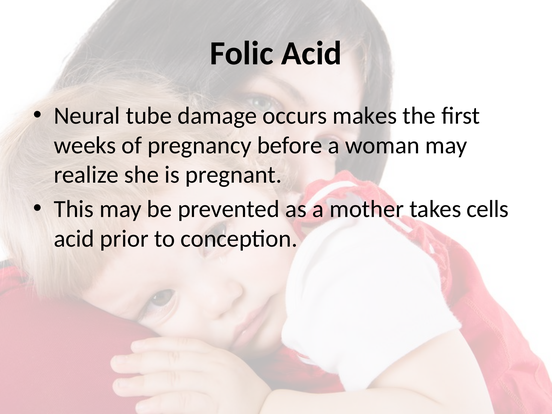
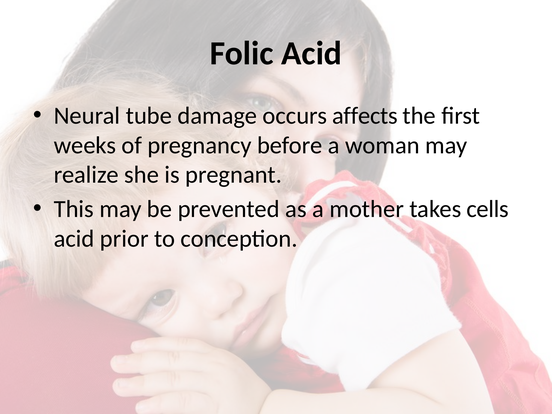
makes: makes -> affects
